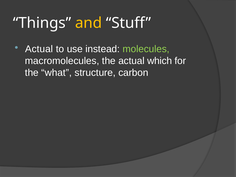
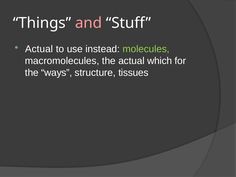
and colour: yellow -> pink
what: what -> ways
carbon: carbon -> tissues
